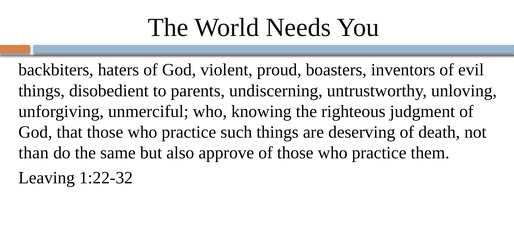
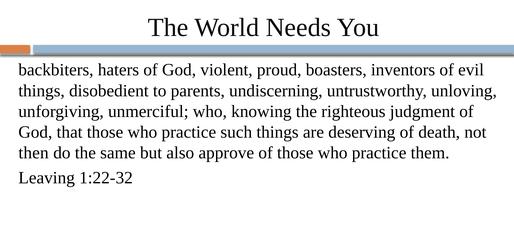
than: than -> then
